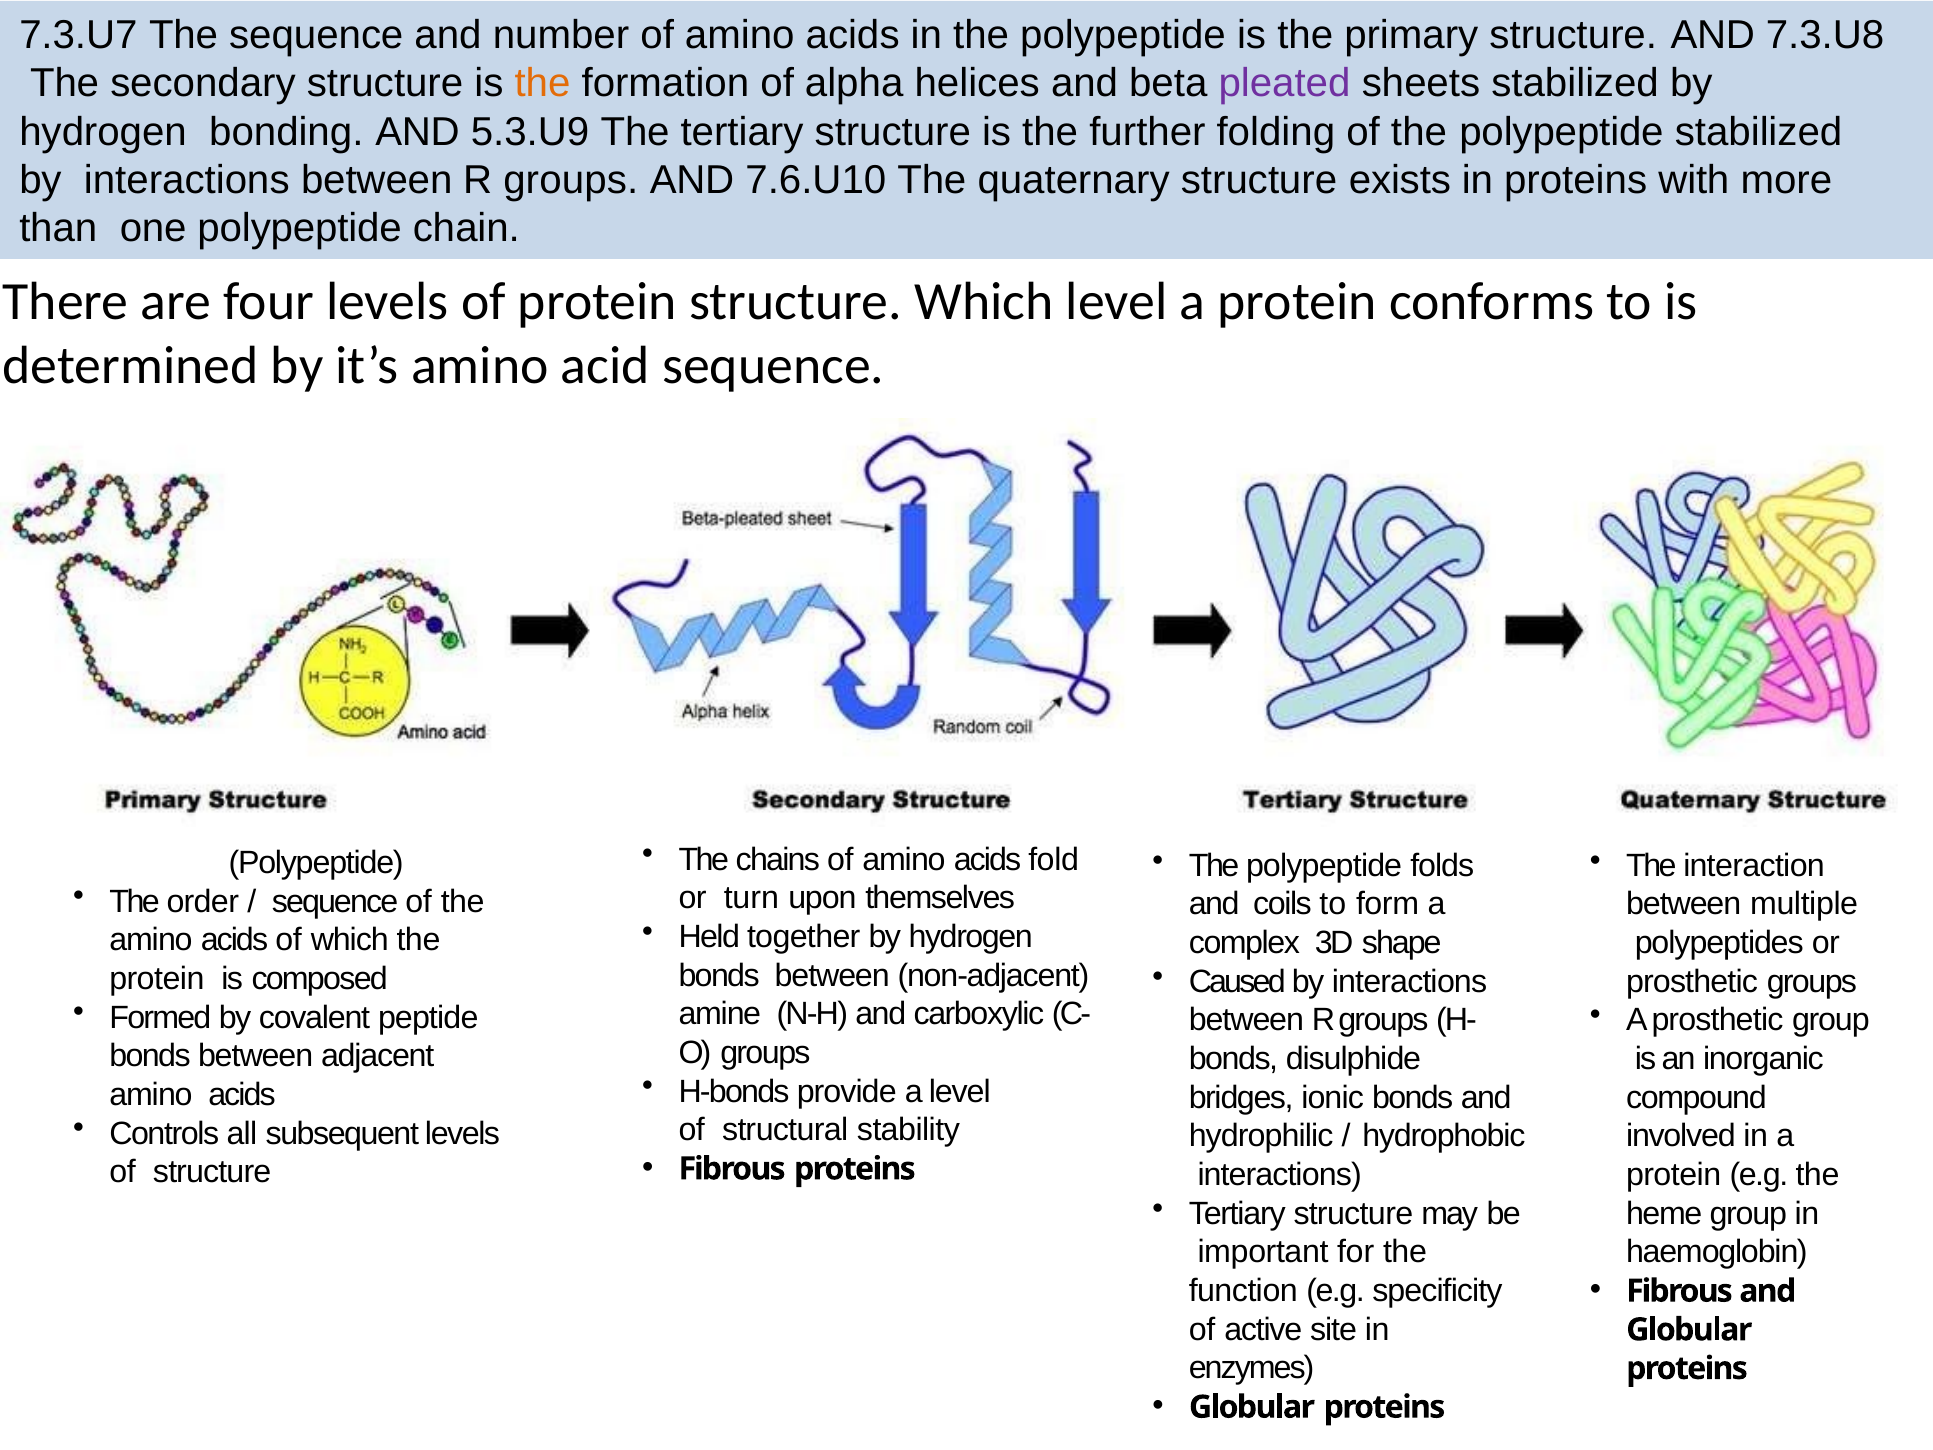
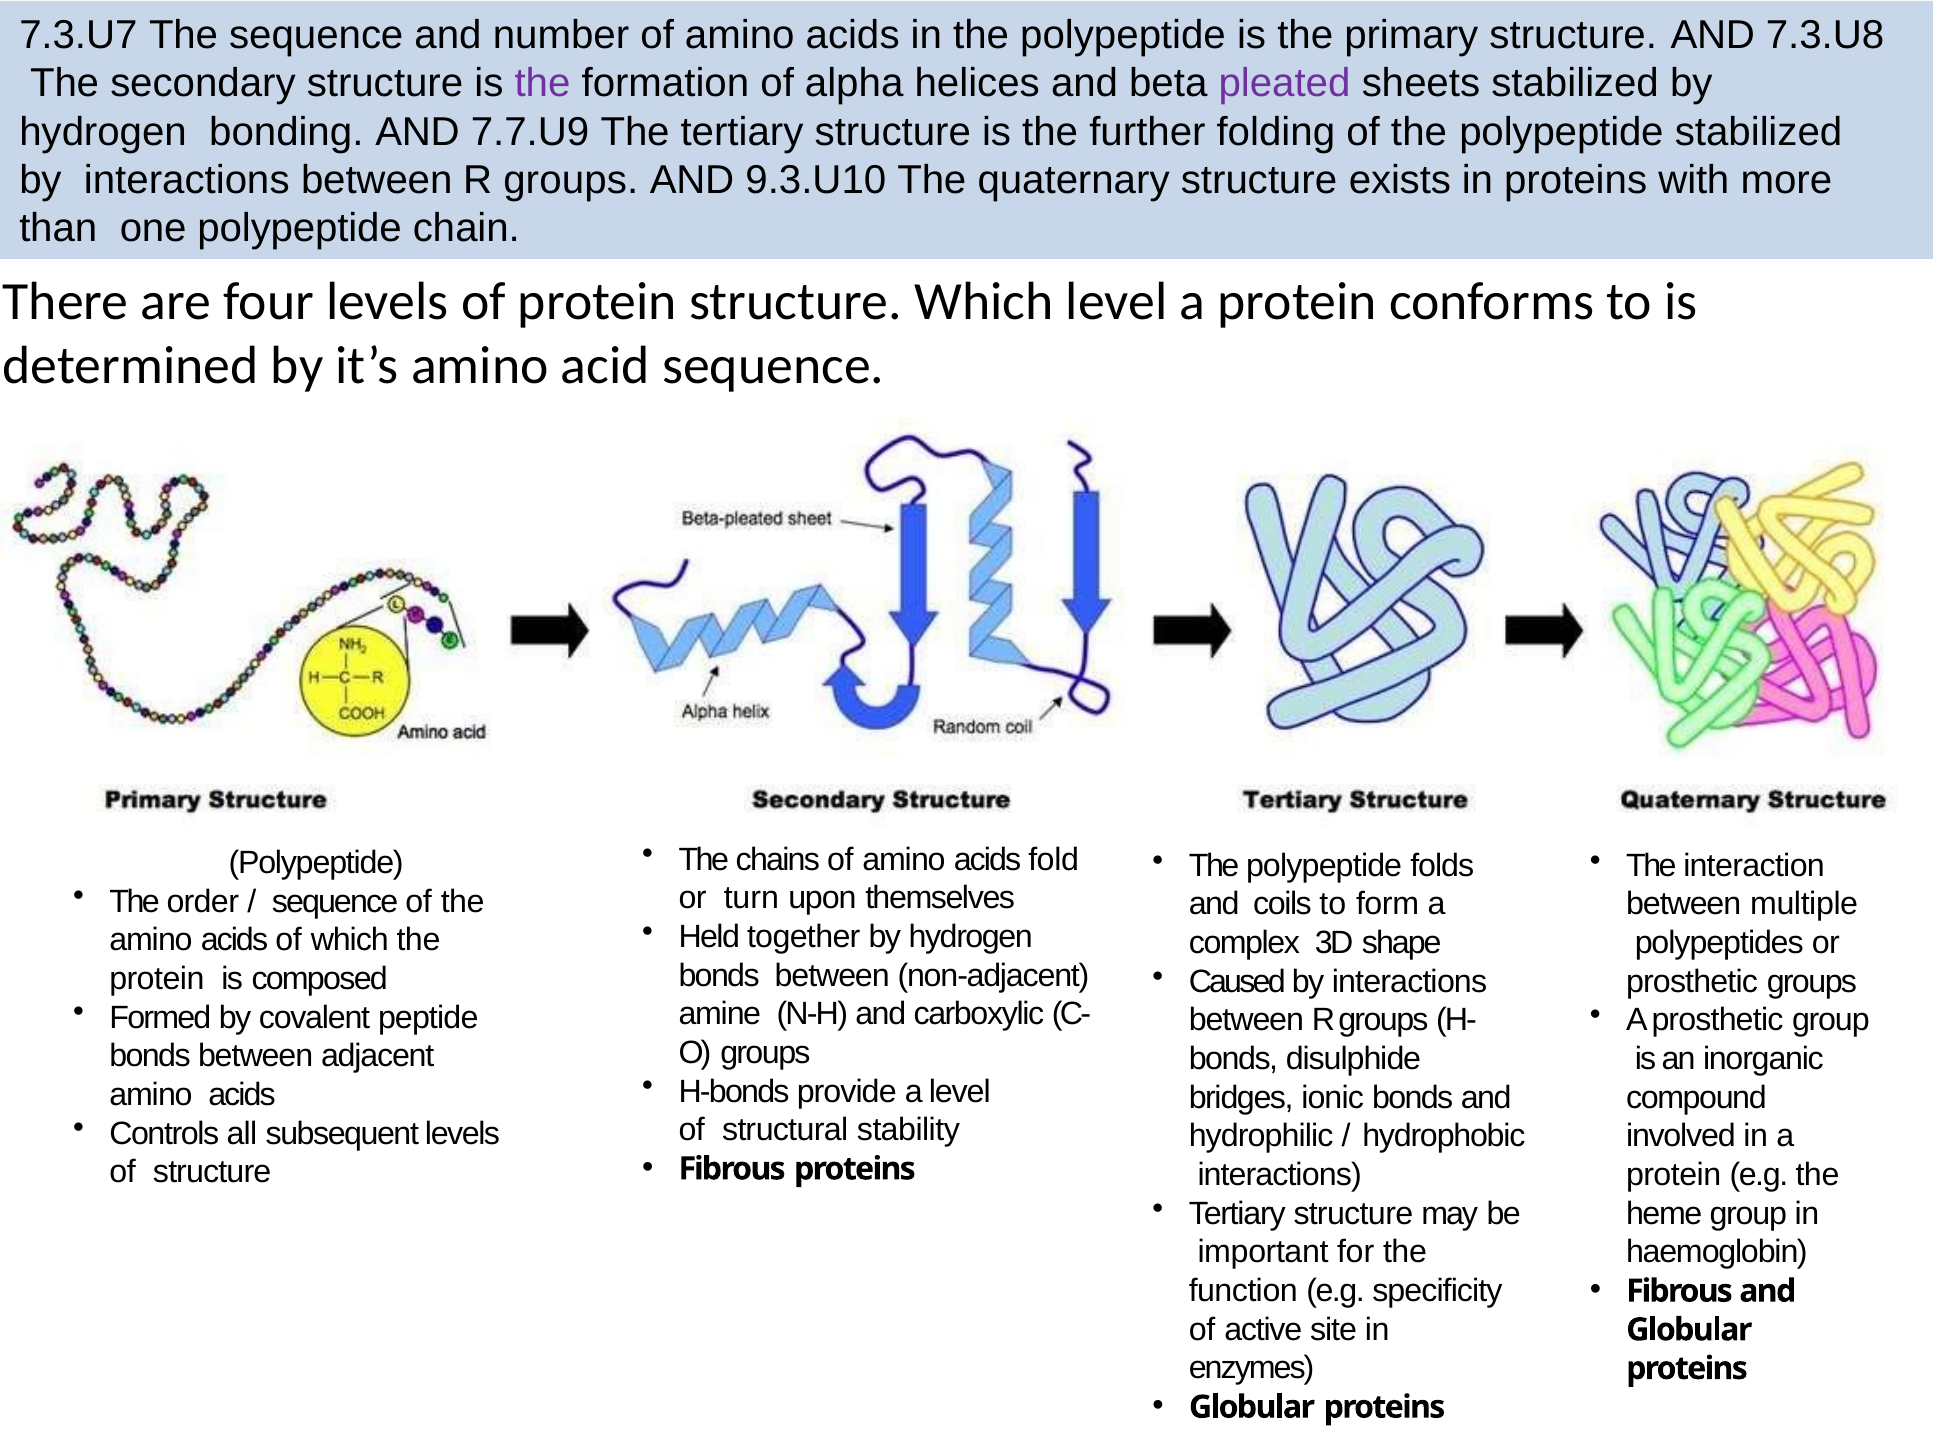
the at (543, 84) colour: orange -> purple
5.3.U9: 5.3.U9 -> 7.7.U9
7.6.U10: 7.6.U10 -> 9.3.U10
